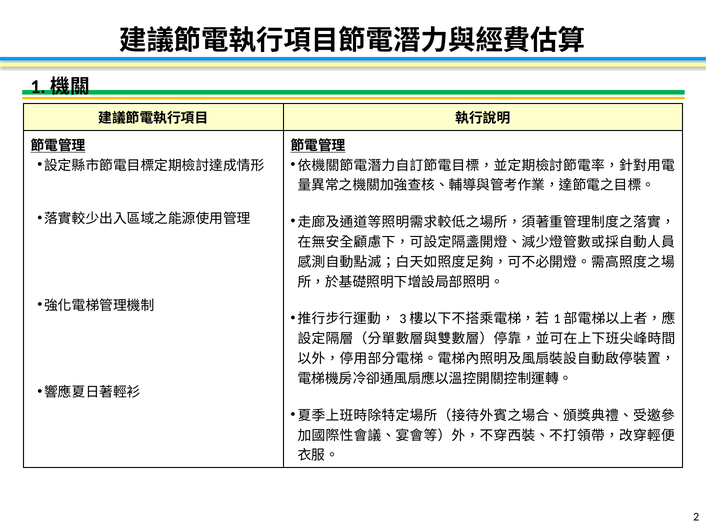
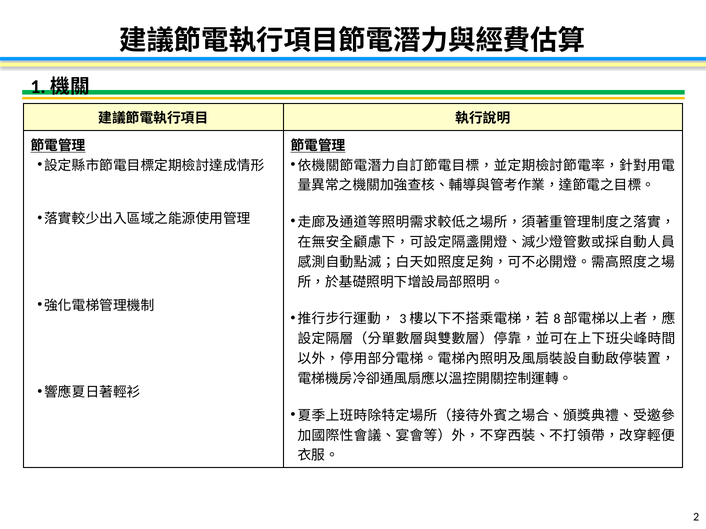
1: 1 -> 8
